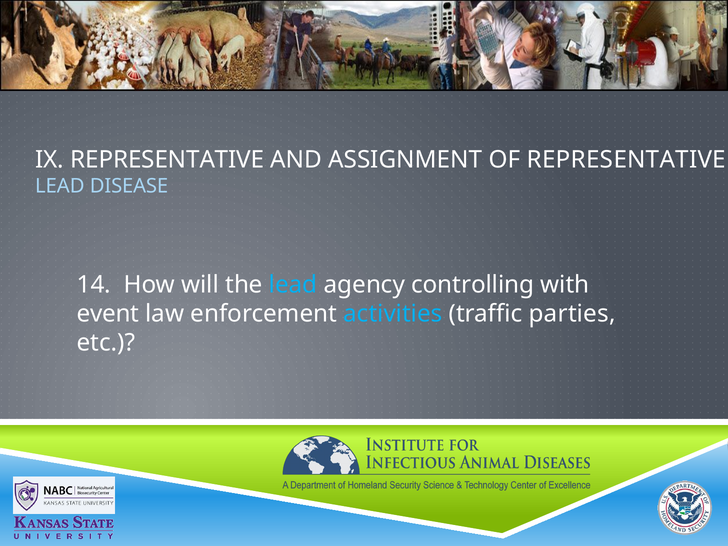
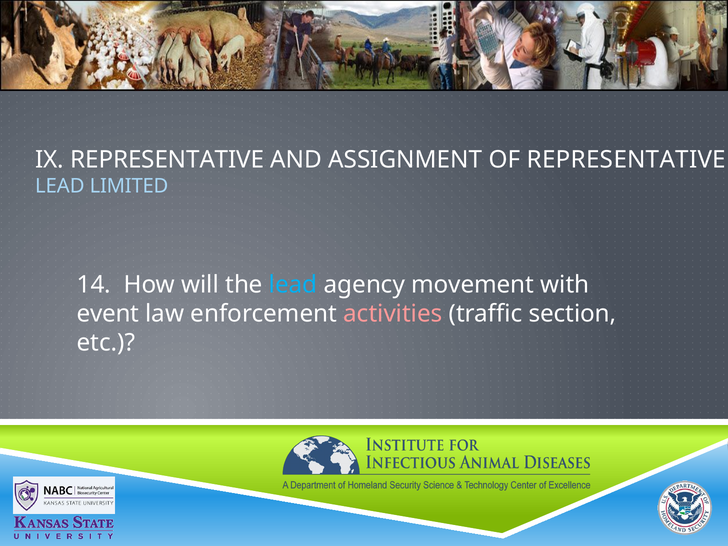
DISEASE: DISEASE -> LIMITED
controlling: controlling -> movement
activities colour: light blue -> pink
parties: parties -> section
